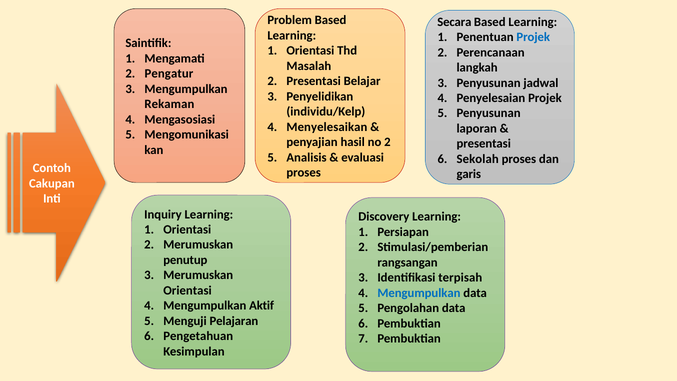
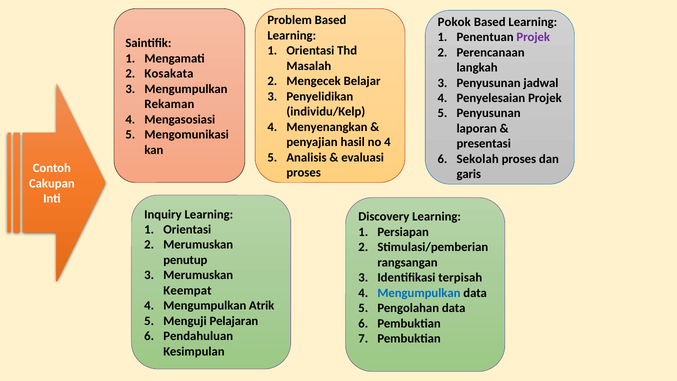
Secara: Secara -> Pokok
Projek at (533, 37) colour: blue -> purple
Pengatur: Pengatur -> Kosakata
Presentasi at (314, 81): Presentasi -> Mengecek
Menyelesaikan: Menyelesaikan -> Menyenangkan
no 2: 2 -> 4
Orientasi at (187, 290): Orientasi -> Keempat
Aktif: Aktif -> Atrik
Pengetahuan: Pengetahuan -> Pendahuluan
